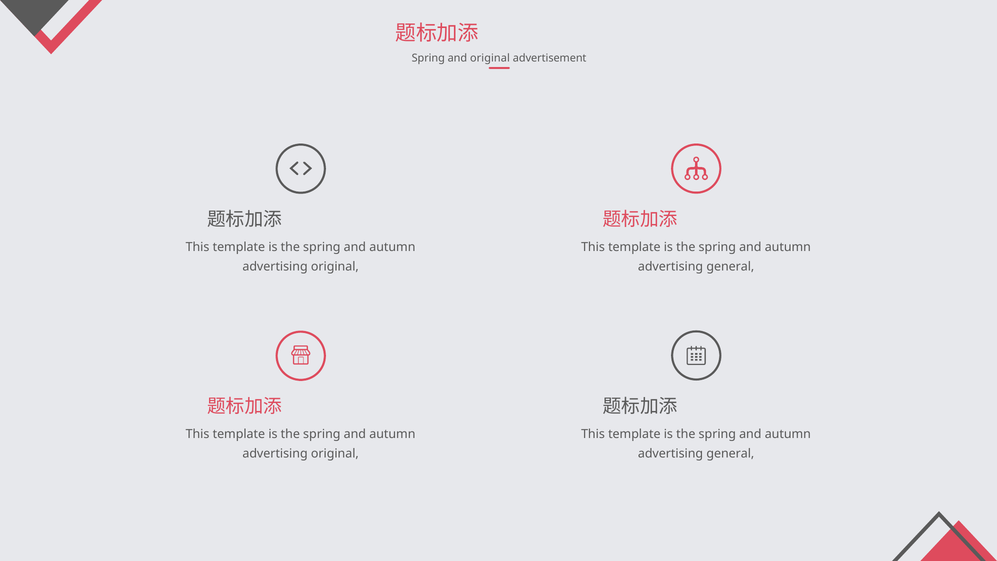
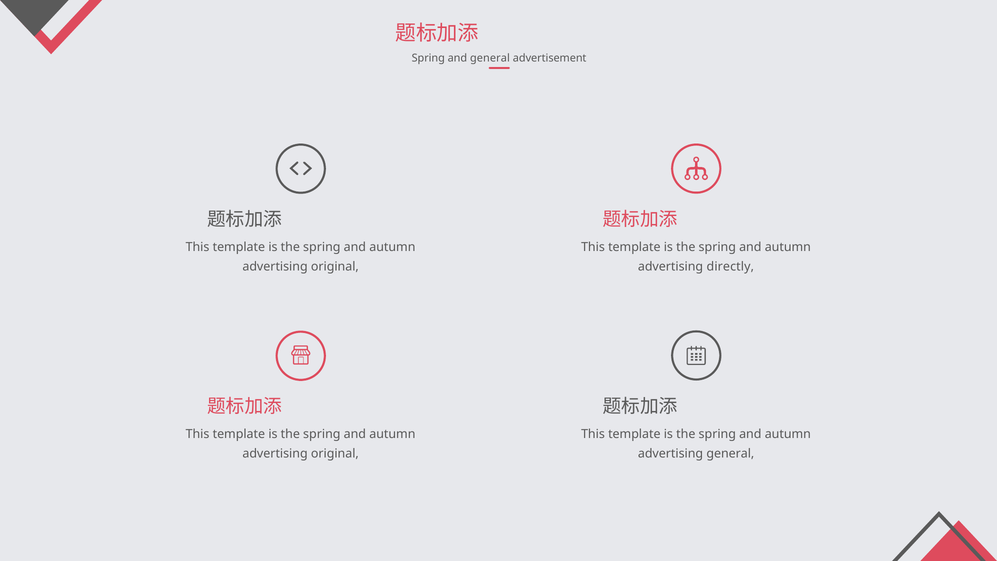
and original: original -> general
general at (730, 267): general -> directly
